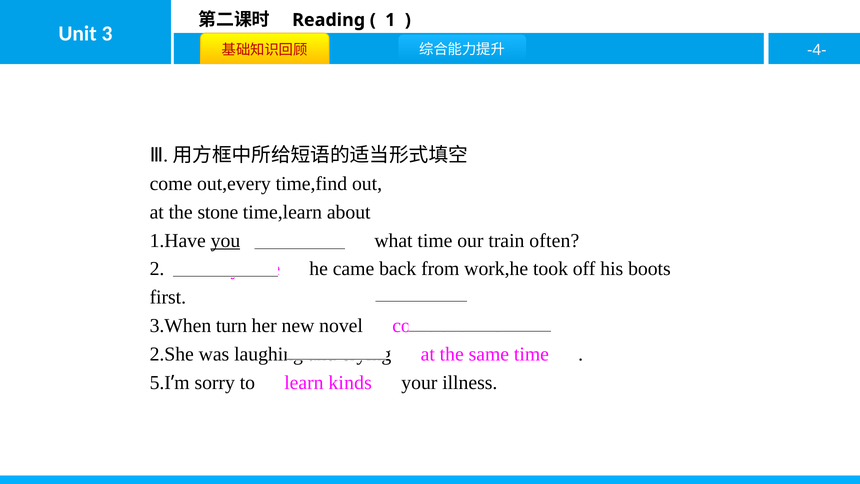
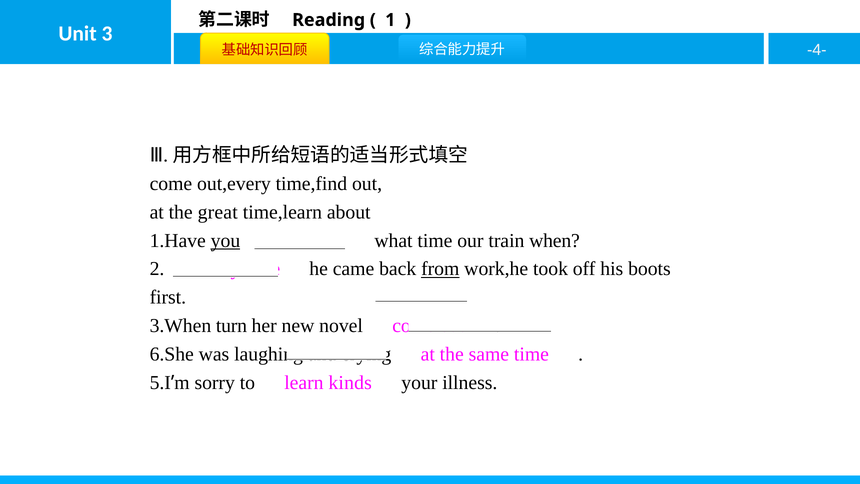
stone: stone -> great
often: often -> when
from underline: none -> present
2.She: 2.She -> 6.She
